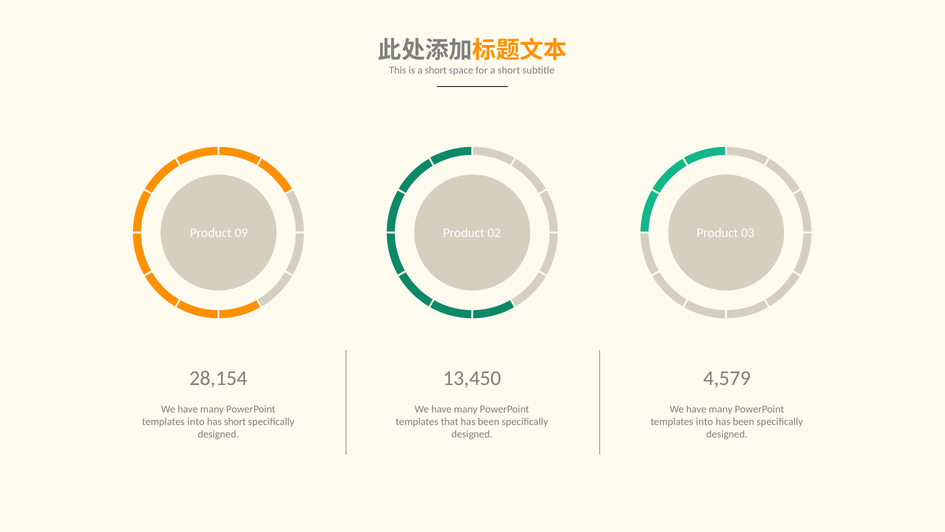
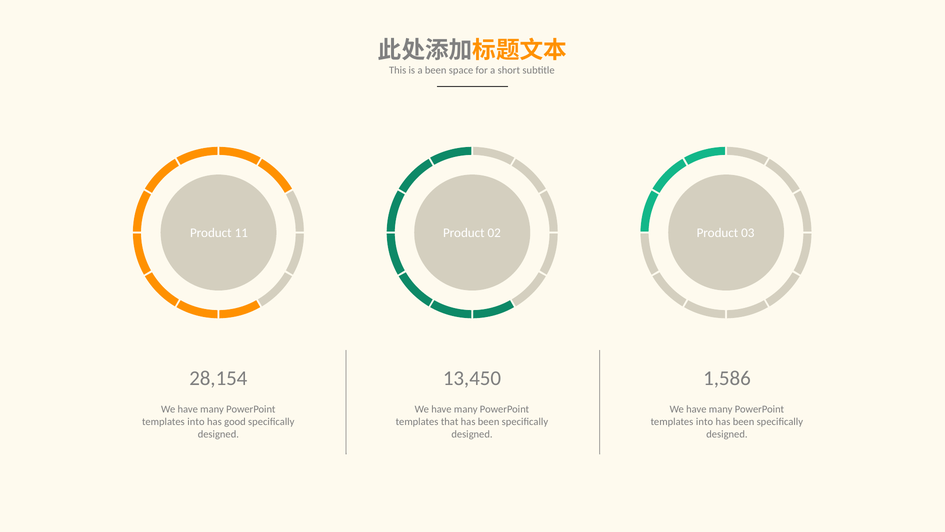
is a short: short -> been
09: 09 -> 11
4,579: 4,579 -> 1,586
has short: short -> good
